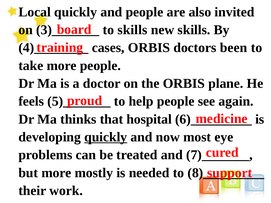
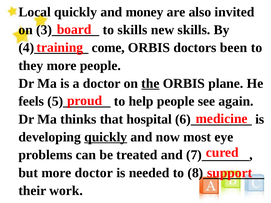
and people: people -> money
cases: cases -> come
take: take -> they
the underline: none -> present
more mostly: mostly -> doctor
